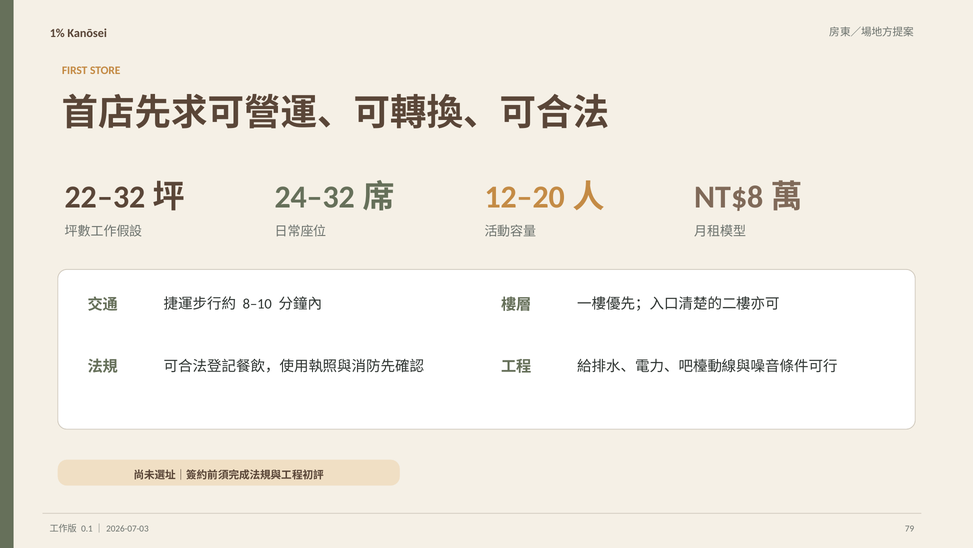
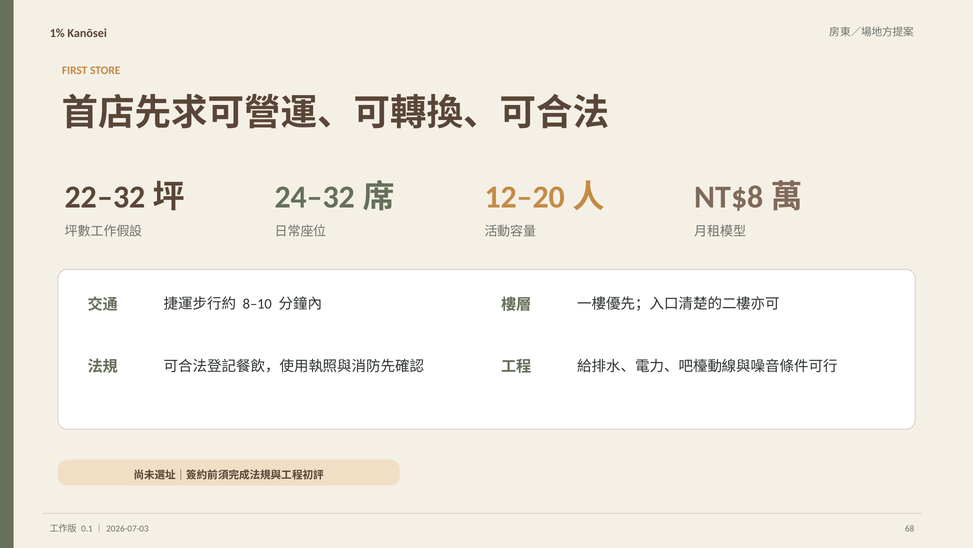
79: 79 -> 68
